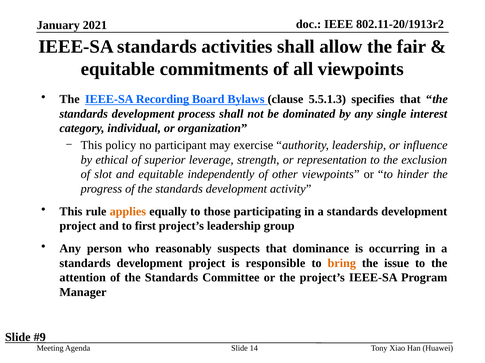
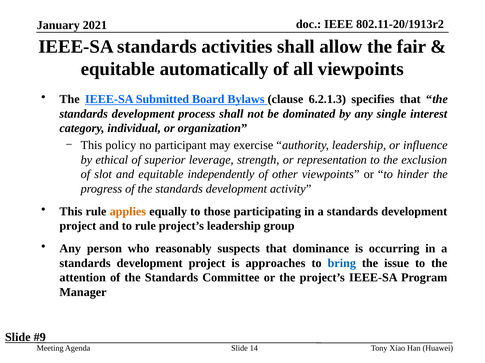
commitments: commitments -> automatically
Recording: Recording -> Submitted
5.5.1.3: 5.5.1.3 -> 6.2.1.3
to first: first -> rule
responsible: responsible -> approaches
bring colour: orange -> blue
